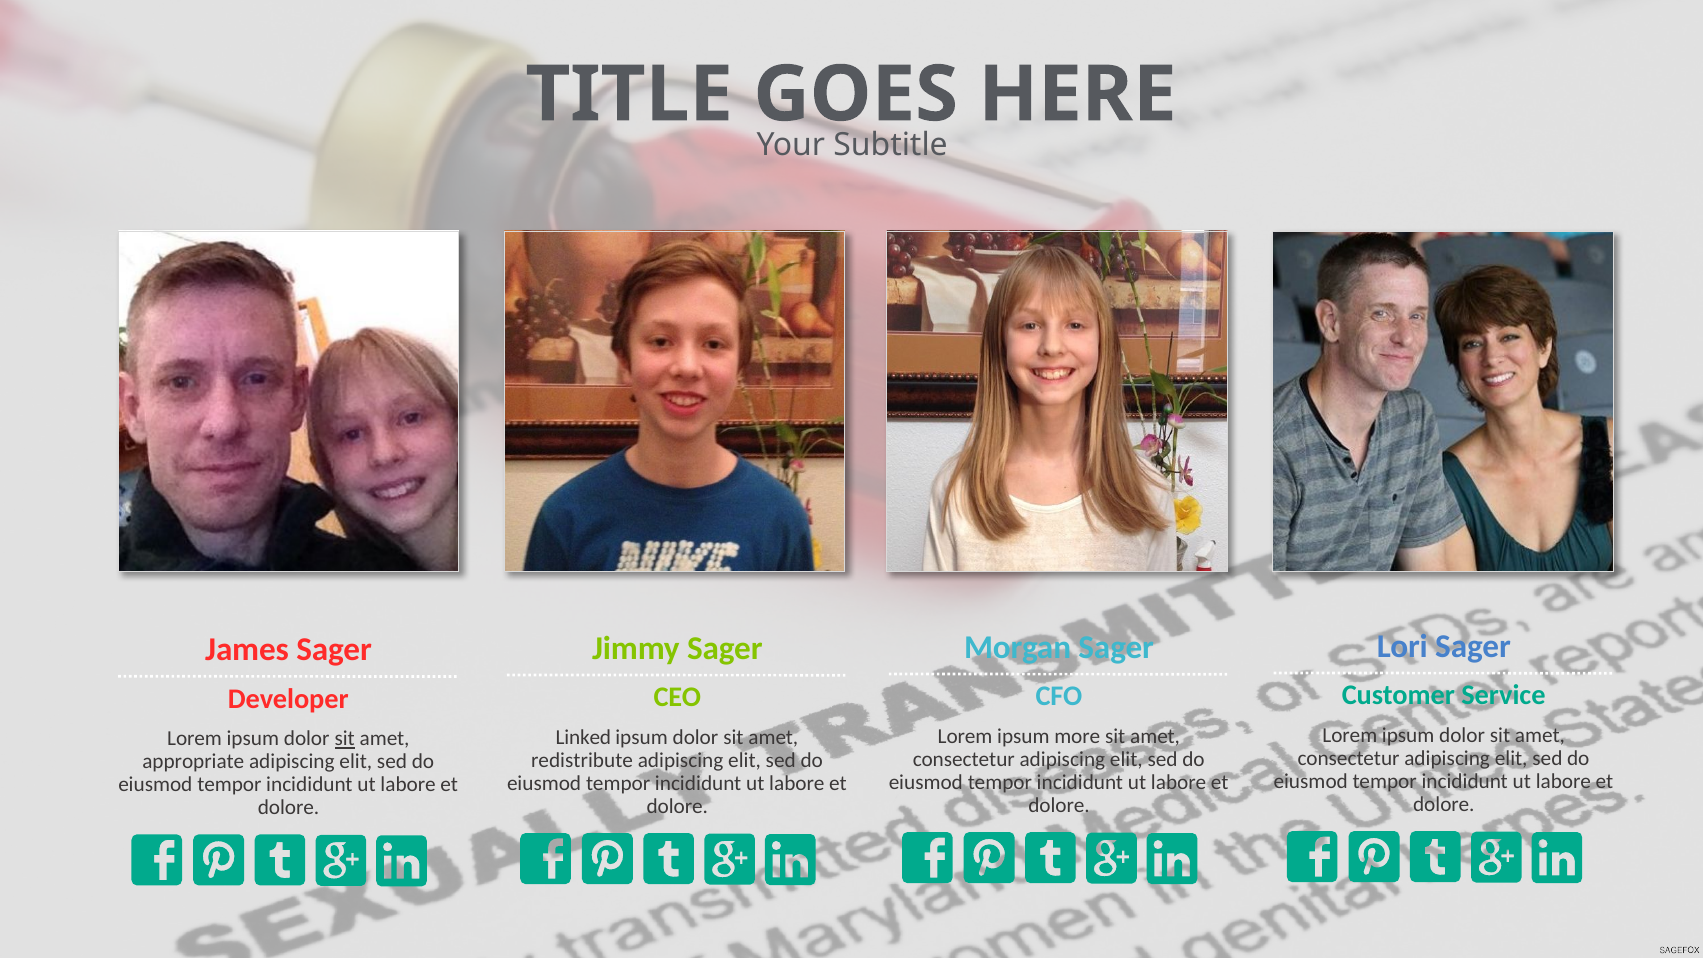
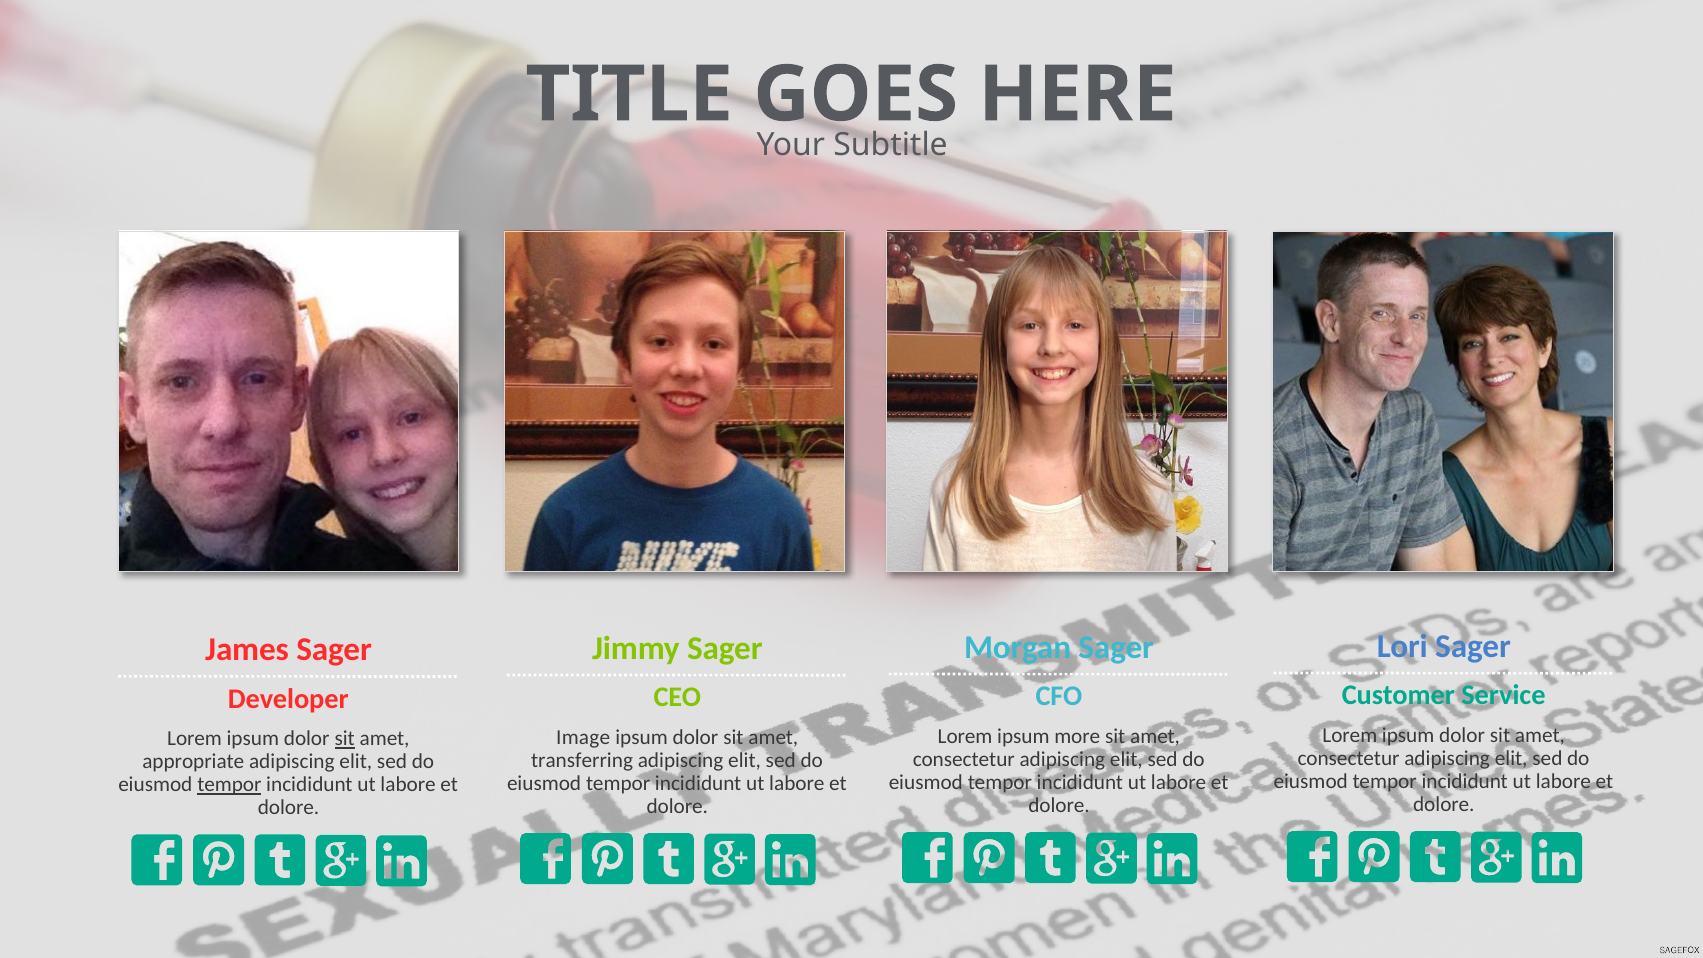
Linked: Linked -> Image
redistribute: redistribute -> transferring
tempor at (229, 785) underline: none -> present
